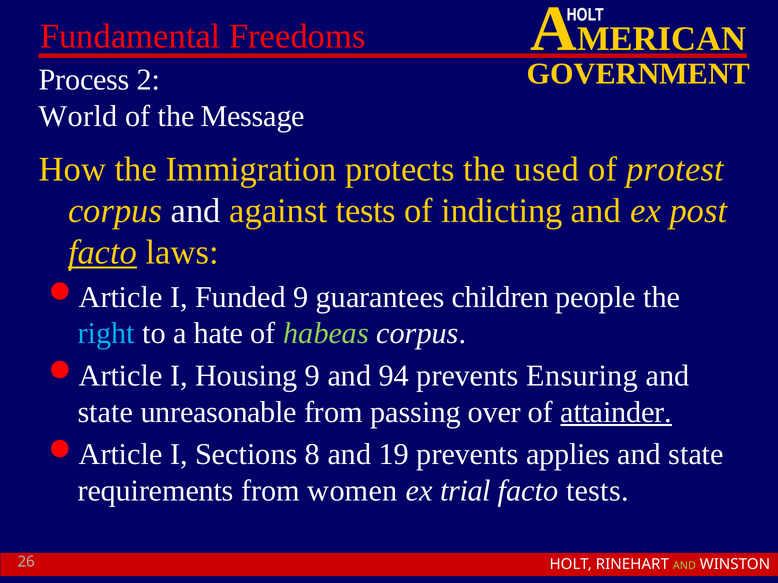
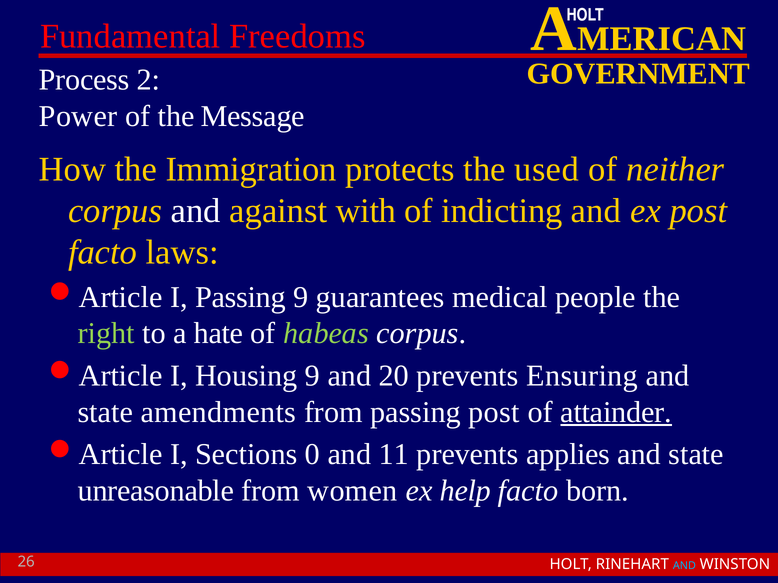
World: World -> Power
protest: protest -> neither
against tests: tests -> with
facto at (103, 253) underline: present -> none
I Funded: Funded -> Passing
children: children -> medical
right colour: light blue -> light green
94: 94 -> 20
unreasonable: unreasonable -> amendments
passing over: over -> post
8: 8 -> 0
19: 19 -> 11
requirements: requirements -> unreasonable
trial: trial -> help
facto tests: tests -> born
AND at (684, 566) colour: light green -> light blue
